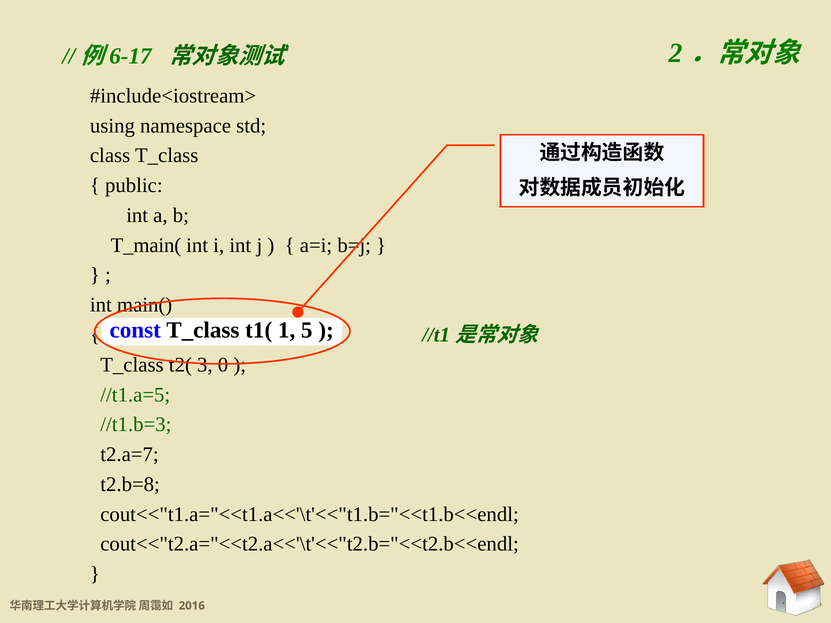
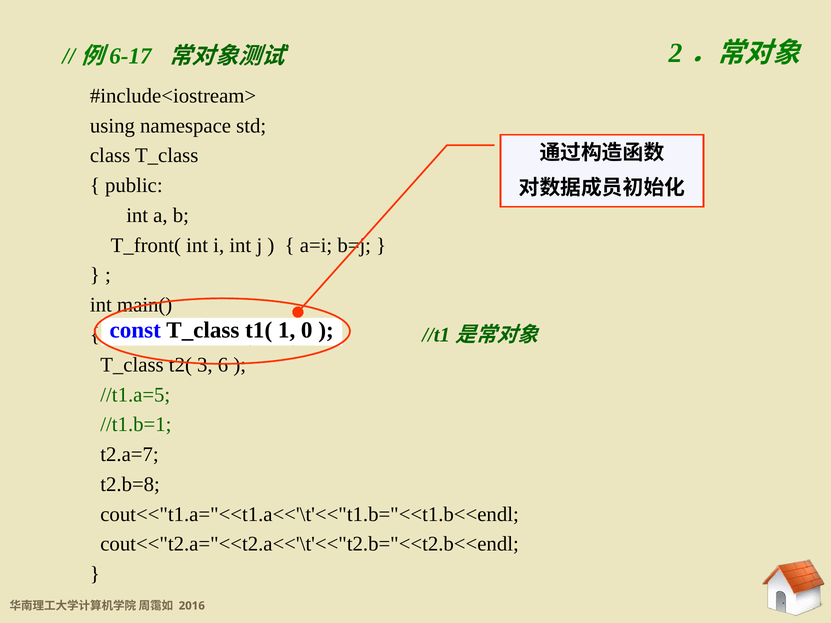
T_main(: T_main( -> T_front(
5: 5 -> 0
0: 0 -> 6
//t1.b=3: //t1.b=3 -> //t1.b=1
